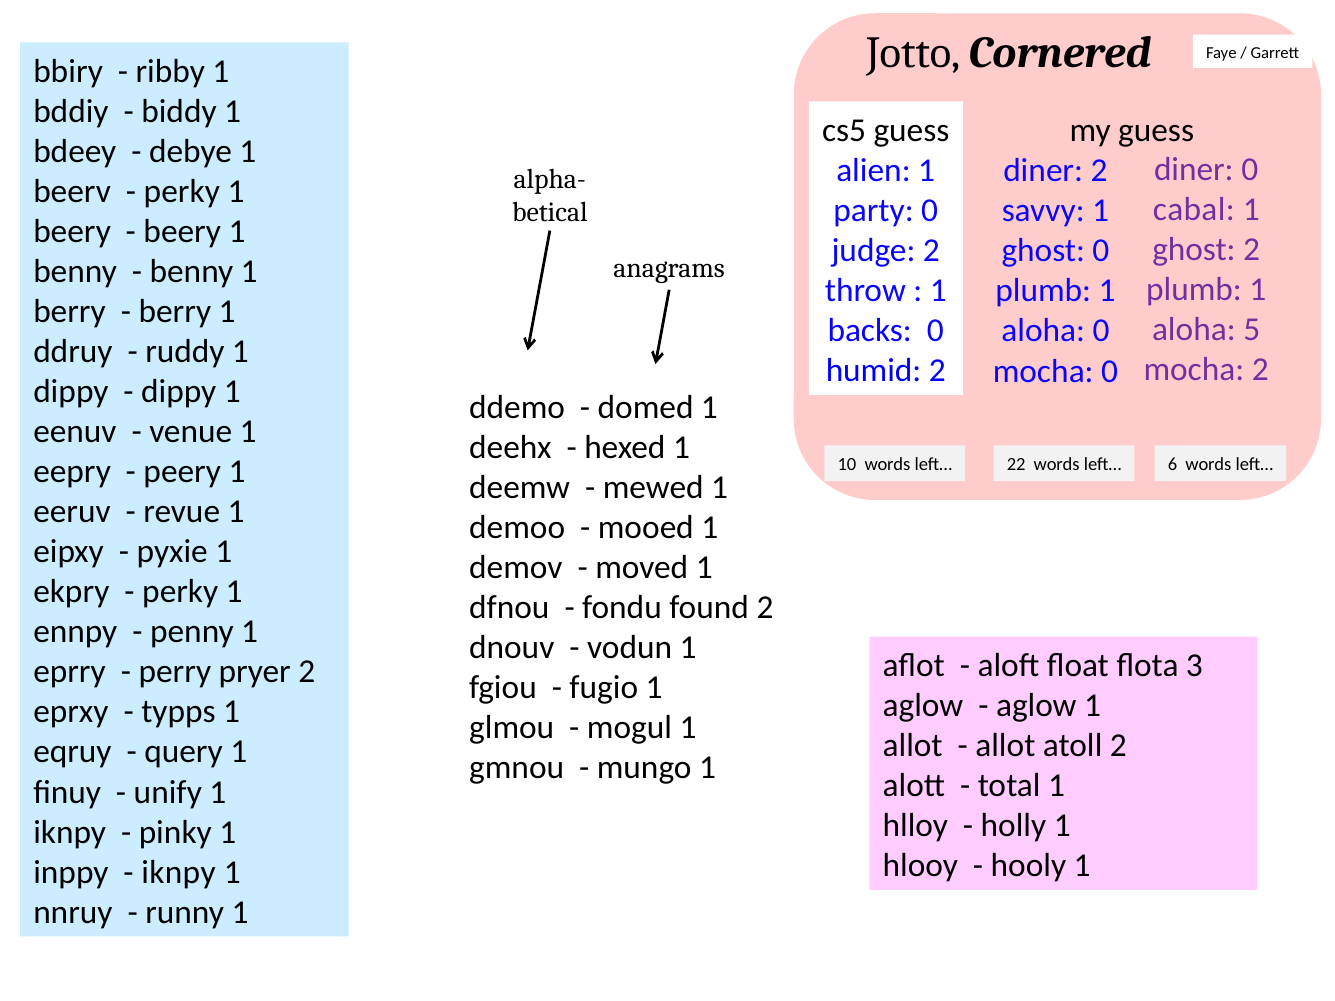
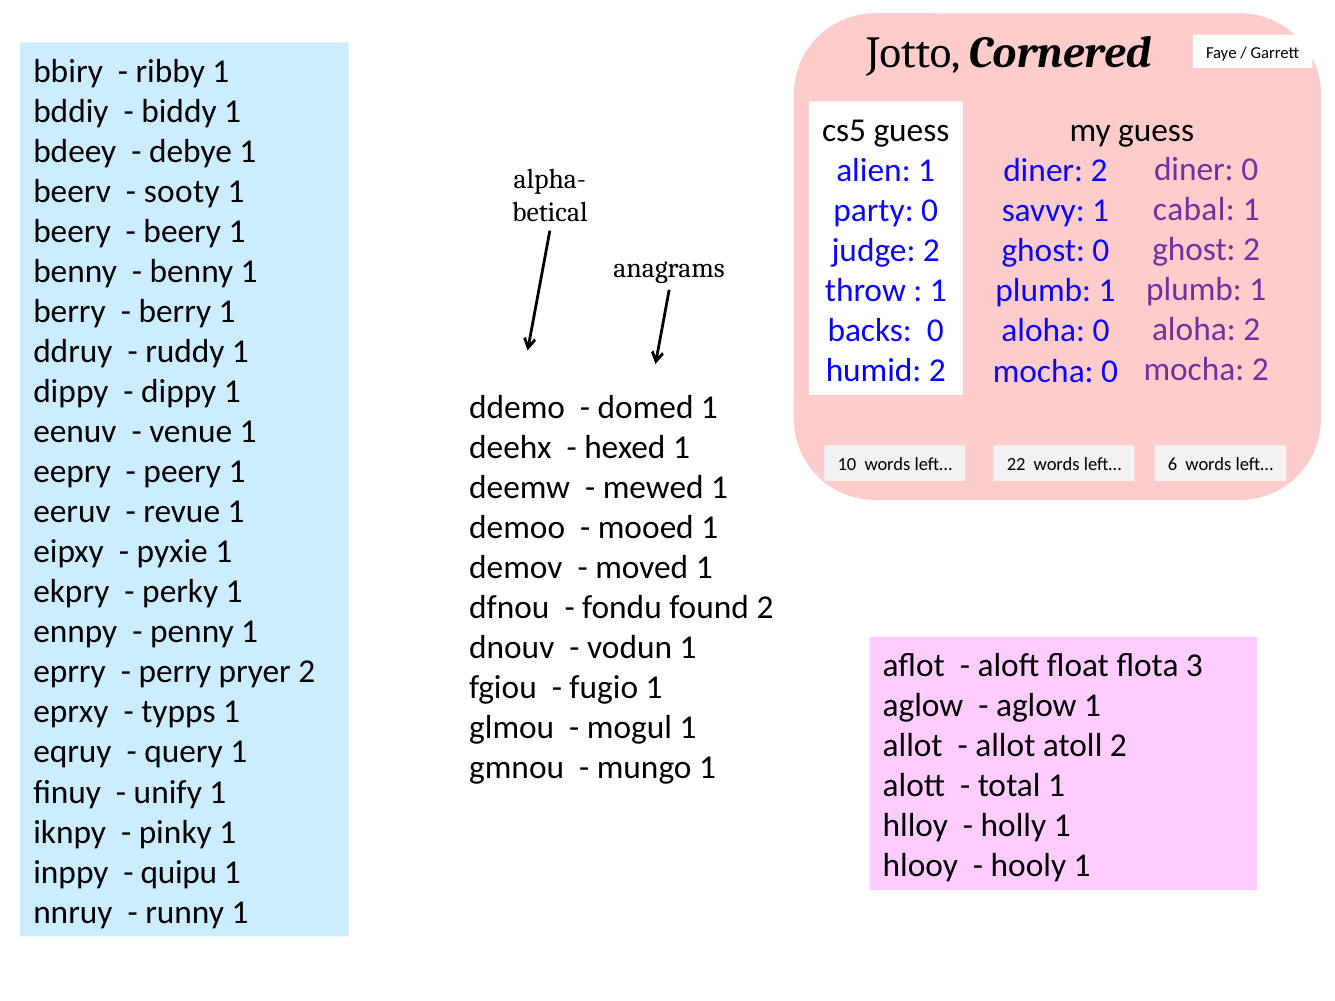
perky at (182, 191): perky -> sooty
aloha 5: 5 -> 2
iknpy at (179, 872): iknpy -> quipu
